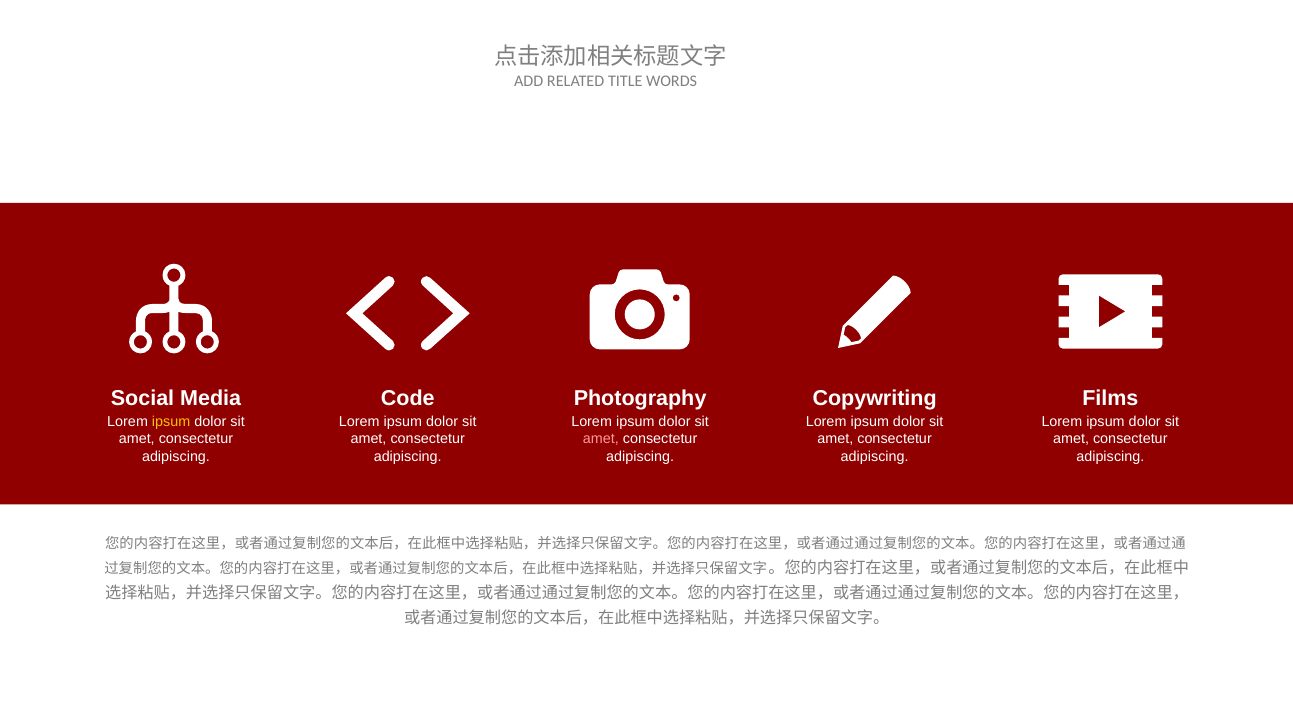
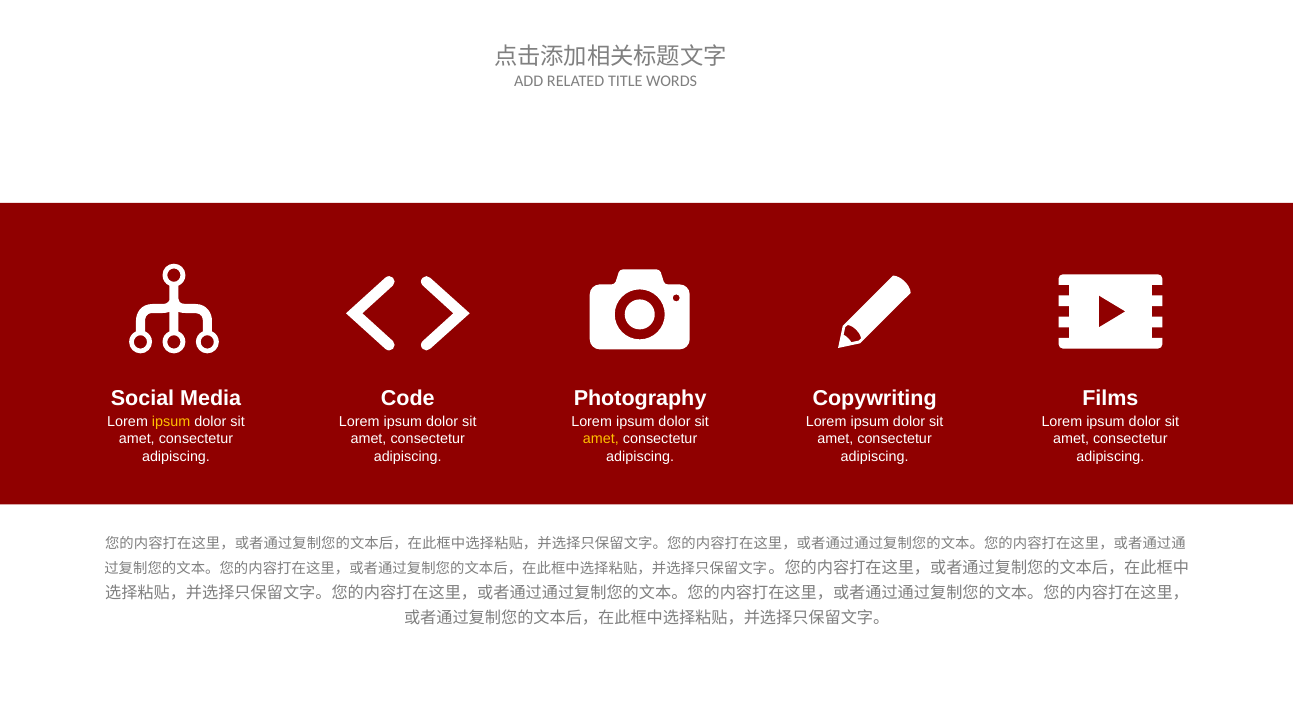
amet at (601, 439) colour: pink -> yellow
